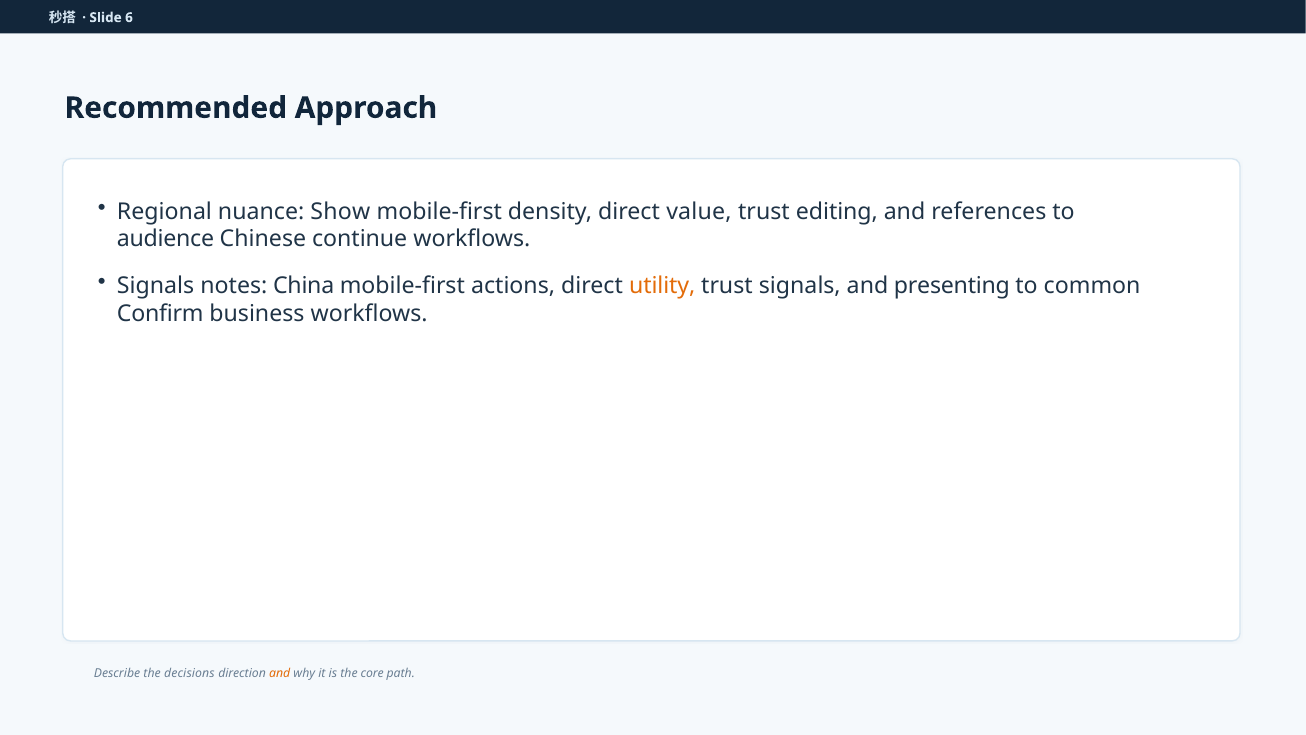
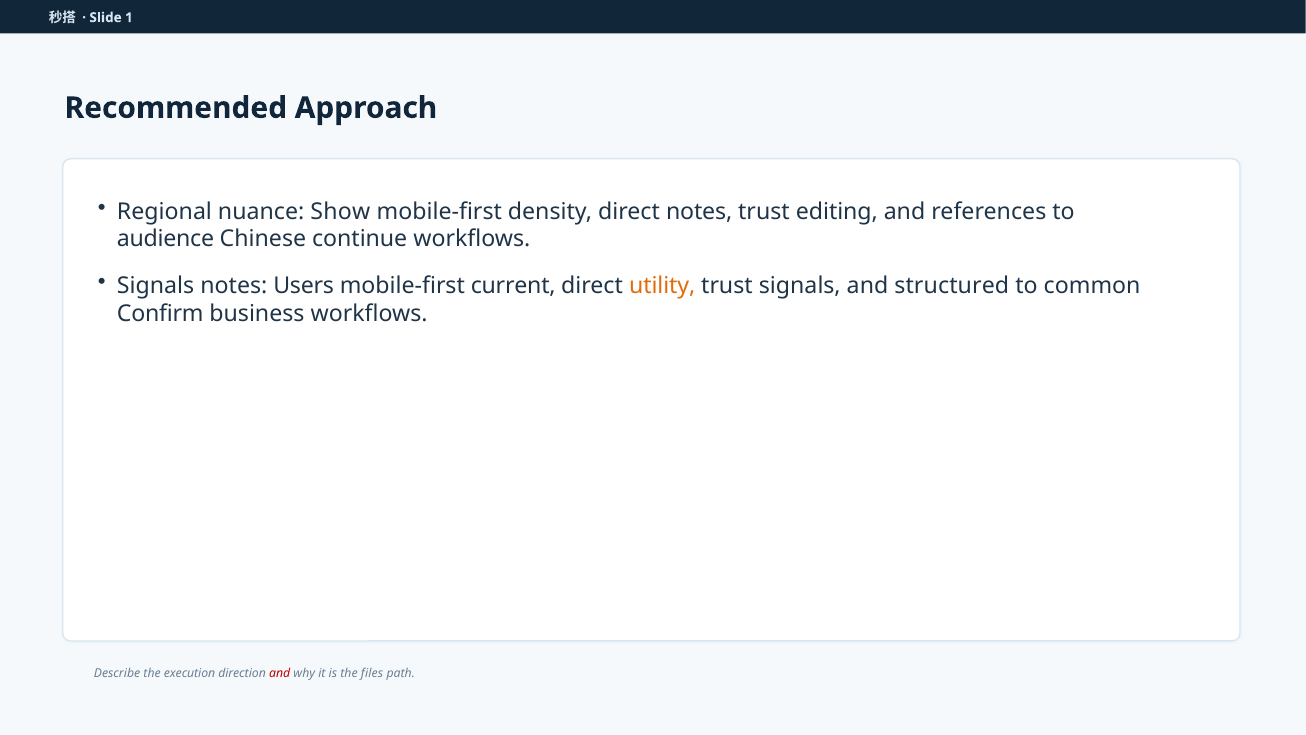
6: 6 -> 1
direct value: value -> notes
China: China -> Users
actions: actions -> current
presenting: presenting -> structured
decisions: decisions -> execution
and at (280, 673) colour: orange -> red
core: core -> files
